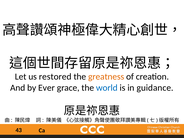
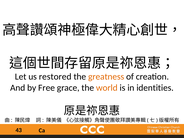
Ever: Ever -> Free
world colour: blue -> orange
guidance: guidance -> identities
